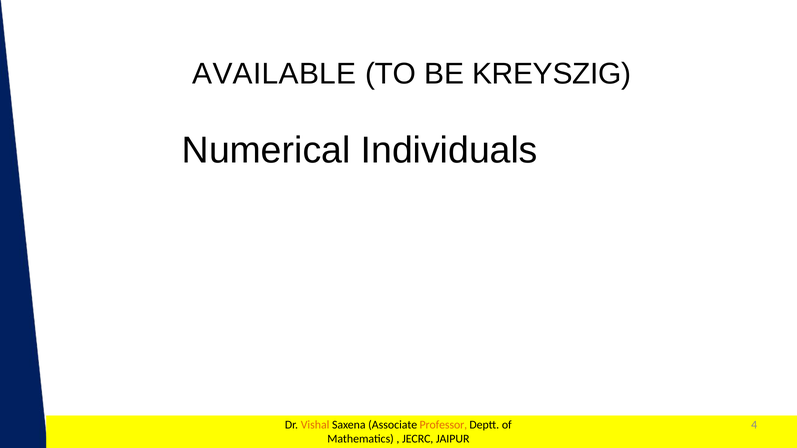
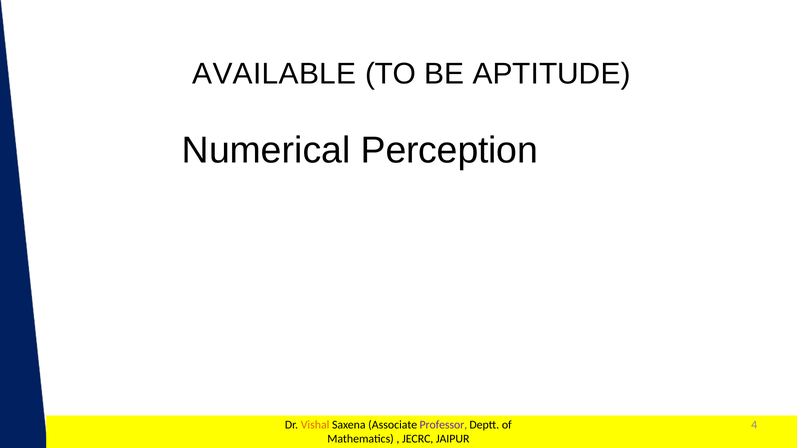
KREYSZIG: KREYSZIG -> APTITUDE
Individuals: Individuals -> Perception
Professor colour: orange -> purple
